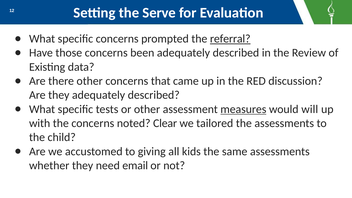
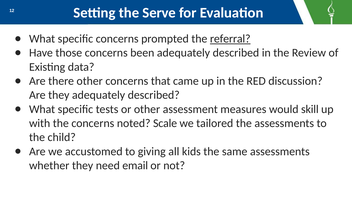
measures underline: present -> none
will: will -> skill
Clear: Clear -> Scale
